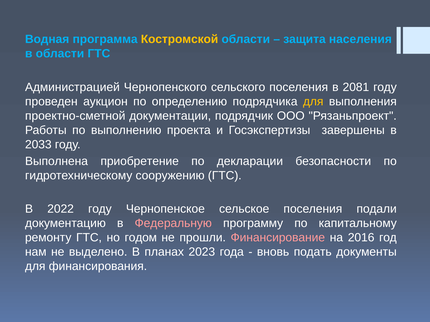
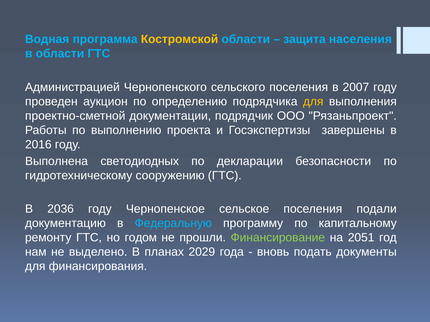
2081: 2081 -> 2007
2033: 2033 -> 2016
приобретение: приобретение -> светодиодных
2022: 2022 -> 2036
Федеральную colour: pink -> light blue
Финансирование colour: pink -> light green
2016: 2016 -> 2051
2023: 2023 -> 2029
